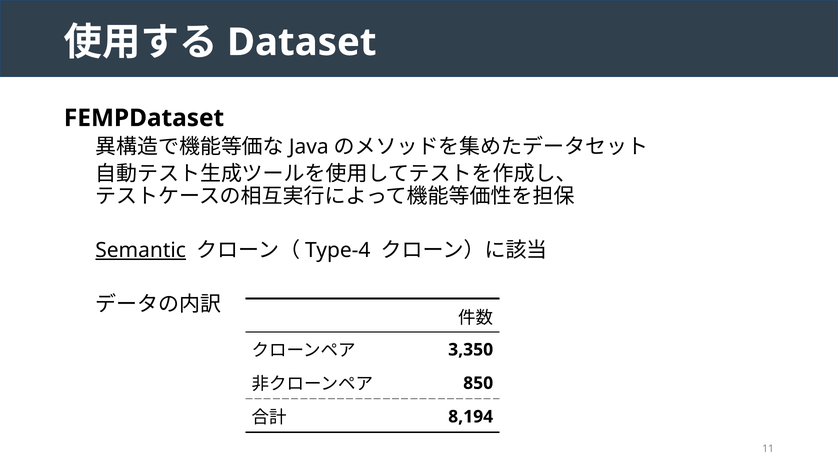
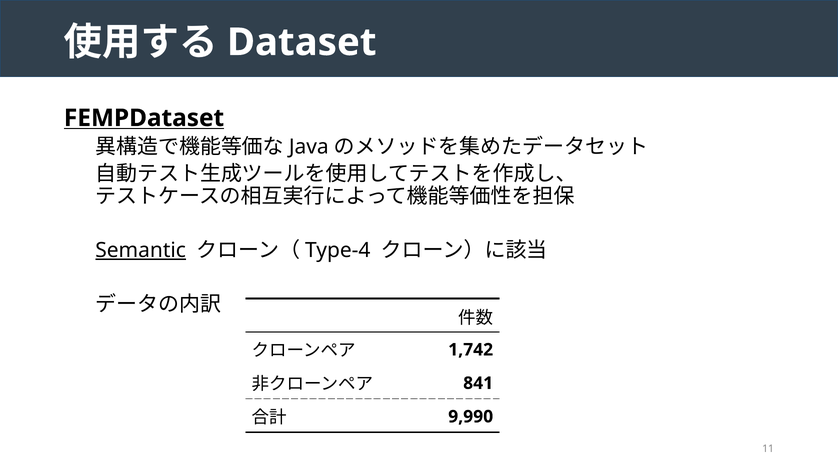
FEMPDataset underline: none -> present
3,350: 3,350 -> 1,742
850: 850 -> 841
8,194: 8,194 -> 9,990
